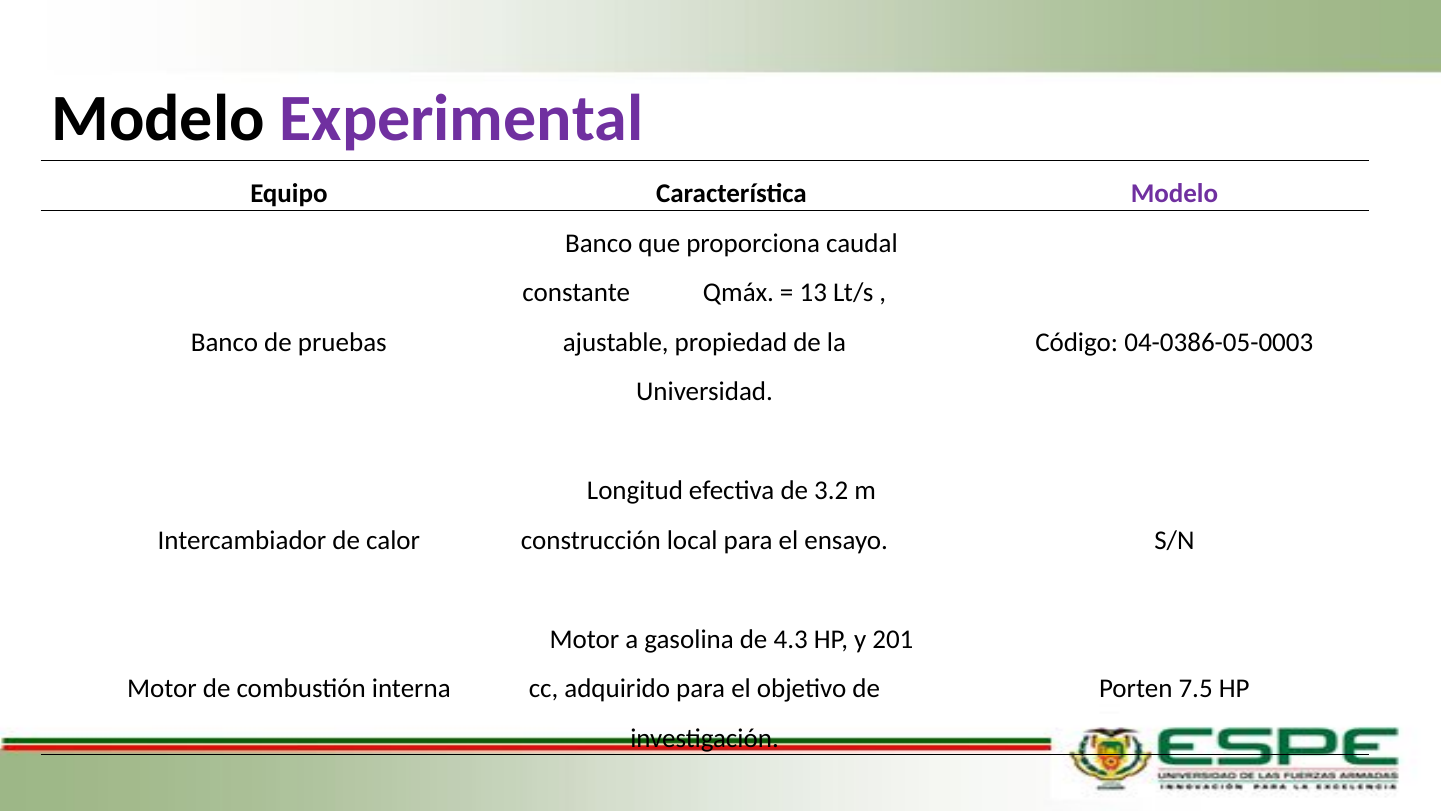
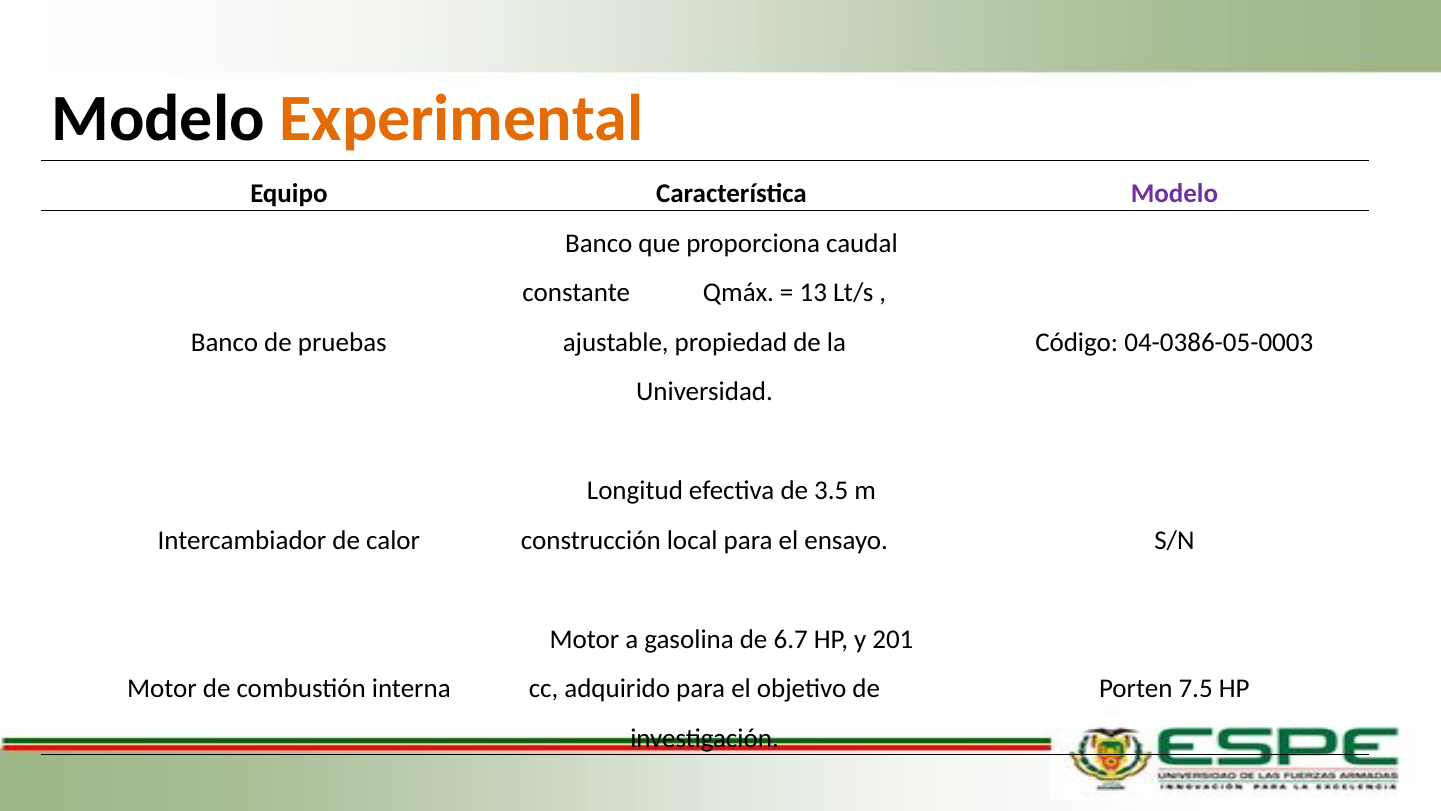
Experimental colour: purple -> orange
3.2: 3.2 -> 3.5
4.3: 4.3 -> 6.7
